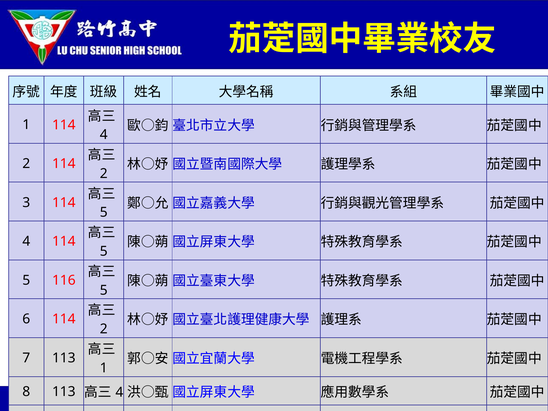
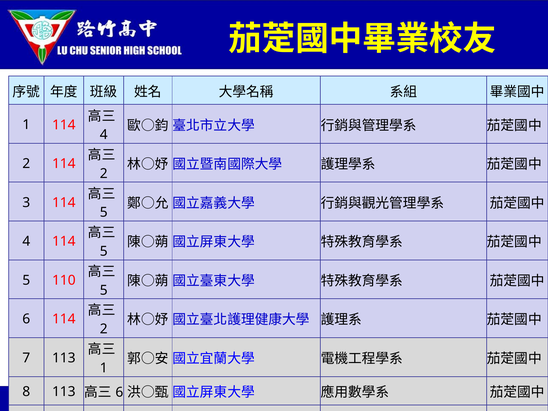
116: 116 -> 110
4 at (119, 392): 4 -> 6
